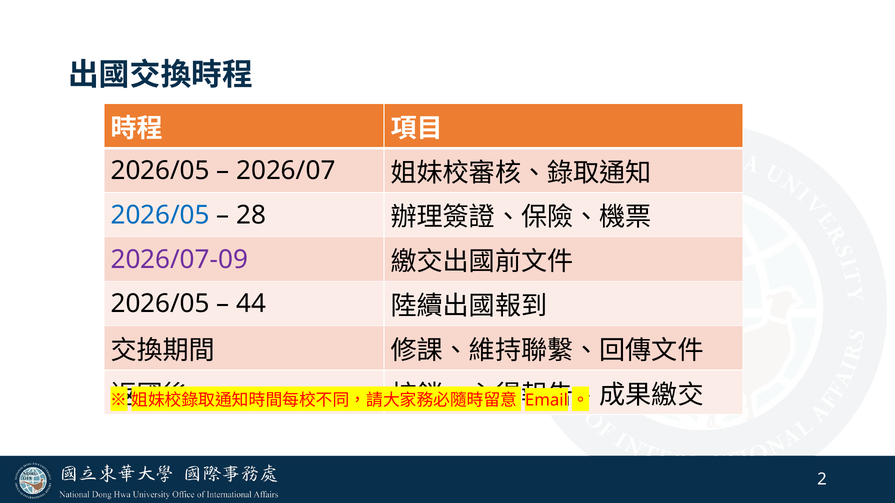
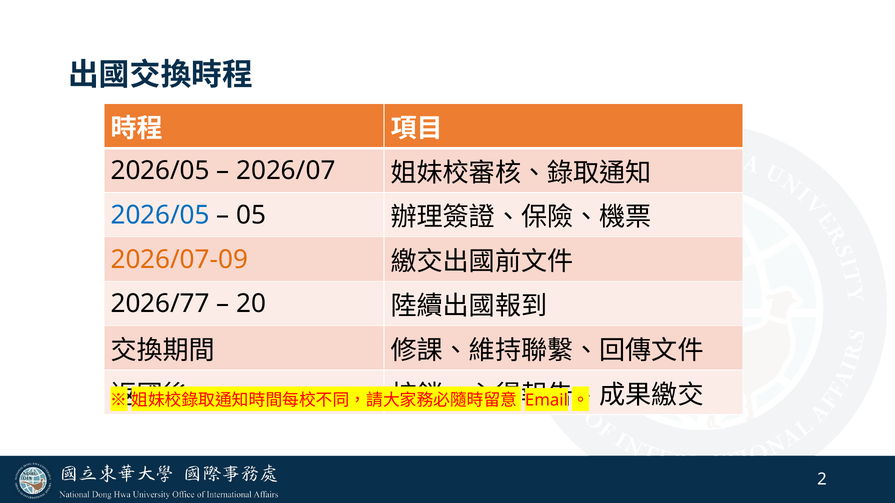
28: 28 -> 05
2026/07-09 colour: purple -> orange
2026/05 at (160, 304): 2026/05 -> 2026/77
44: 44 -> 20
